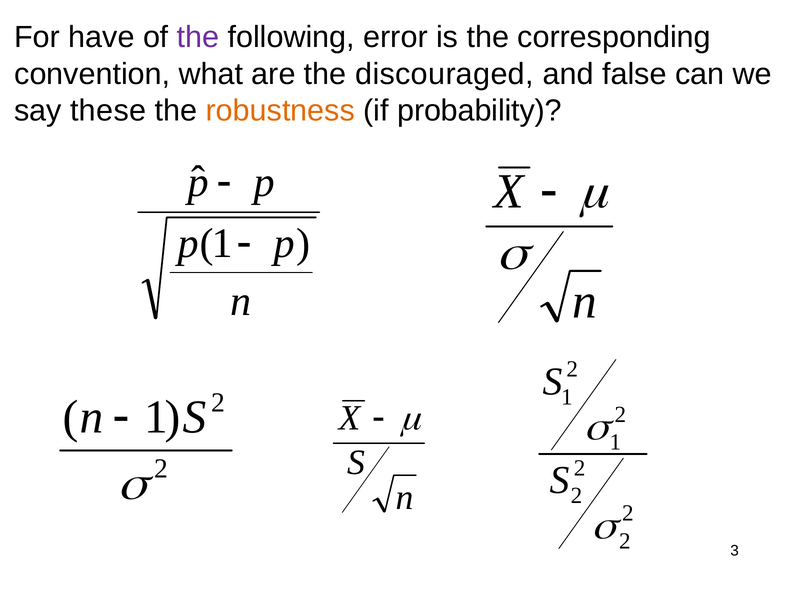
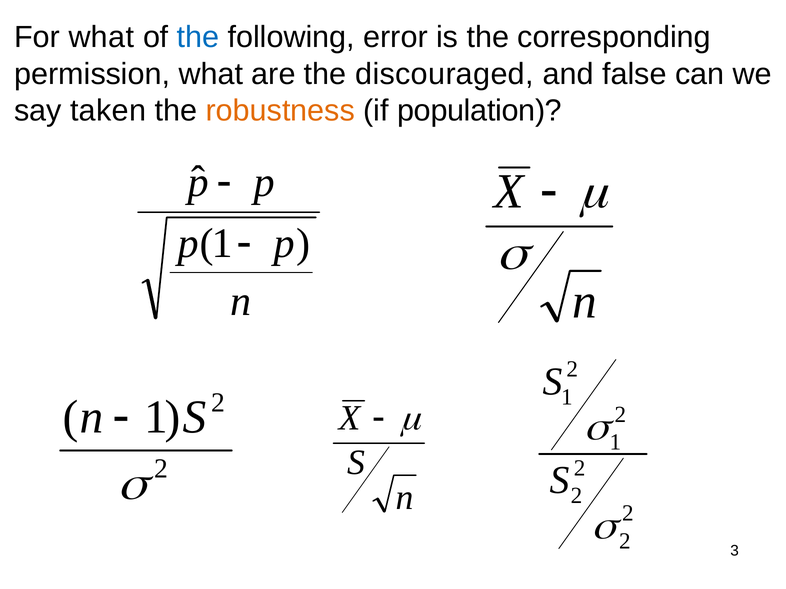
For have: have -> what
the at (198, 37) colour: purple -> blue
convention: convention -> permission
these: these -> taken
probability: probability -> population
